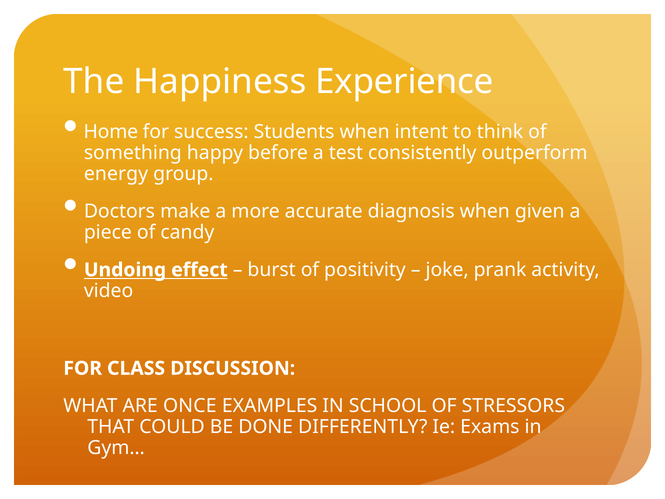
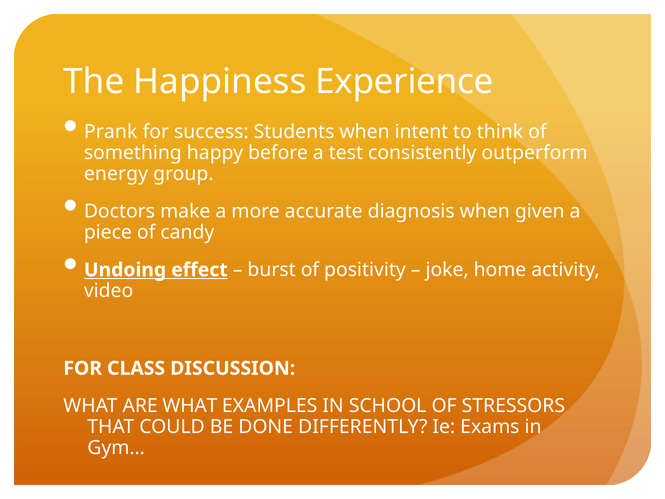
Home: Home -> Prank
prank: prank -> home
ARE ONCE: ONCE -> WHAT
